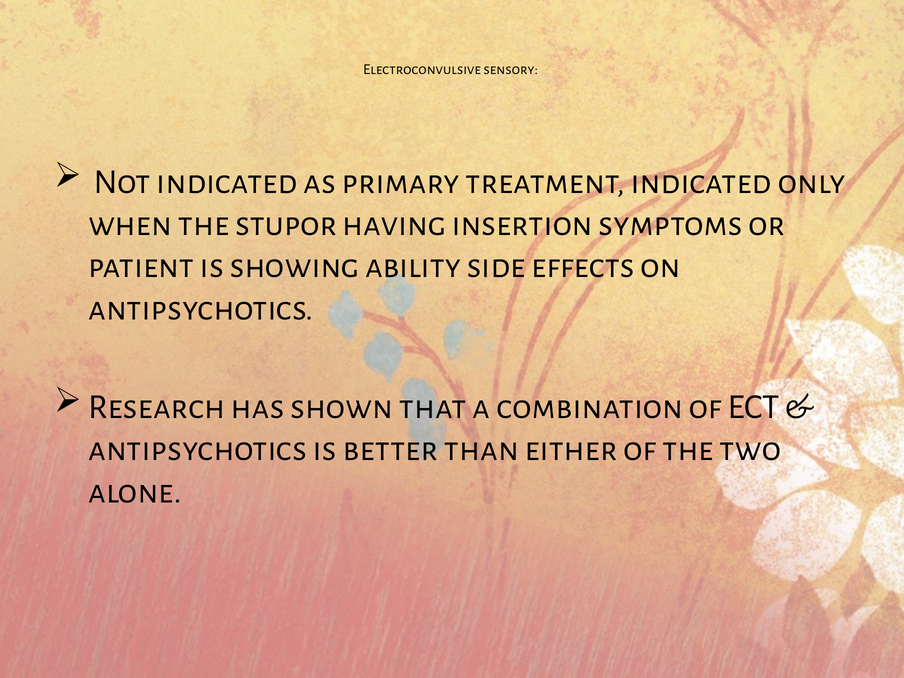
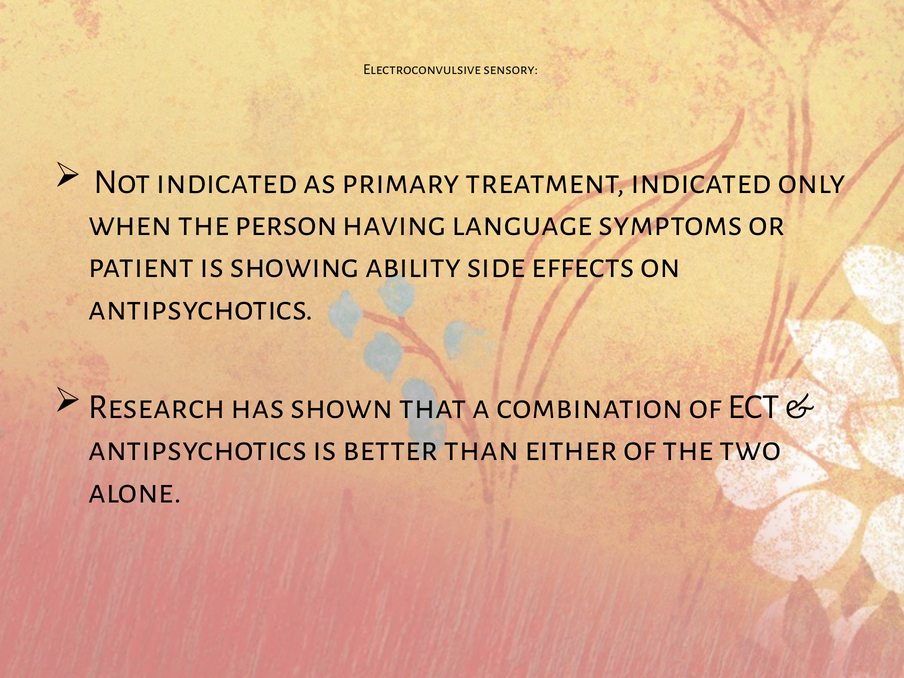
stupor: stupor -> person
insertion: insertion -> language
